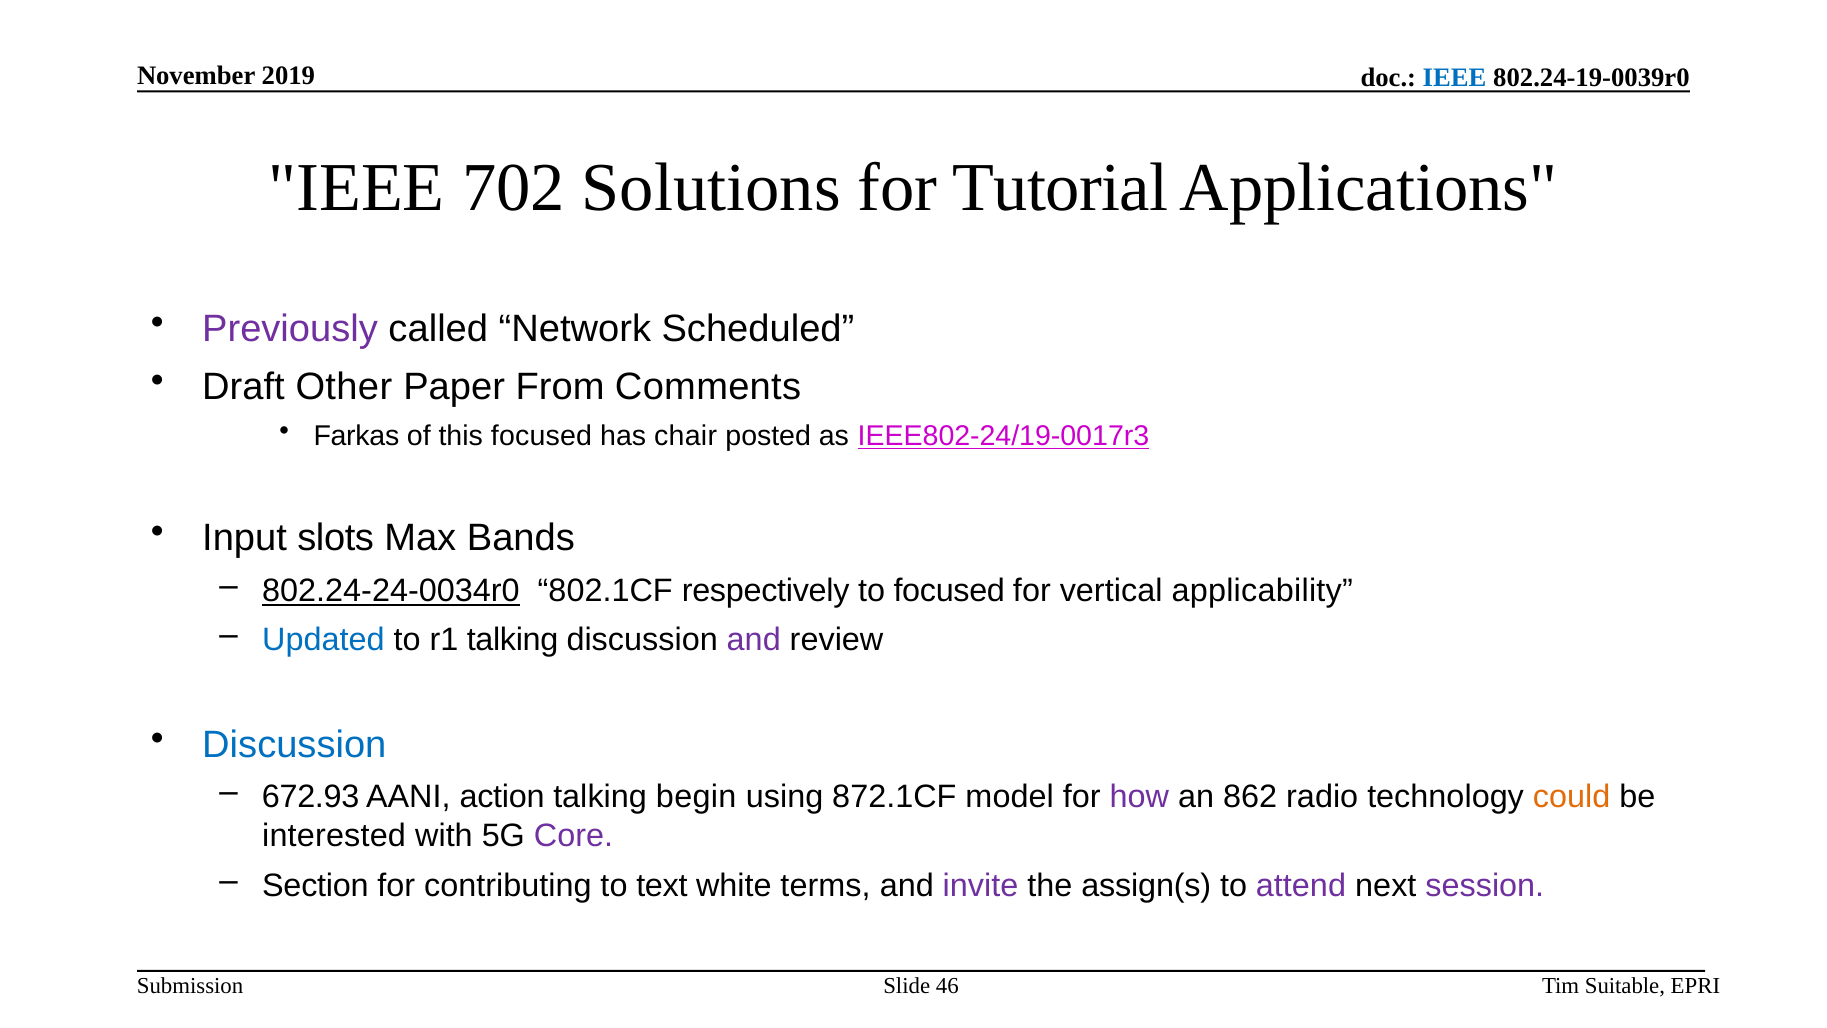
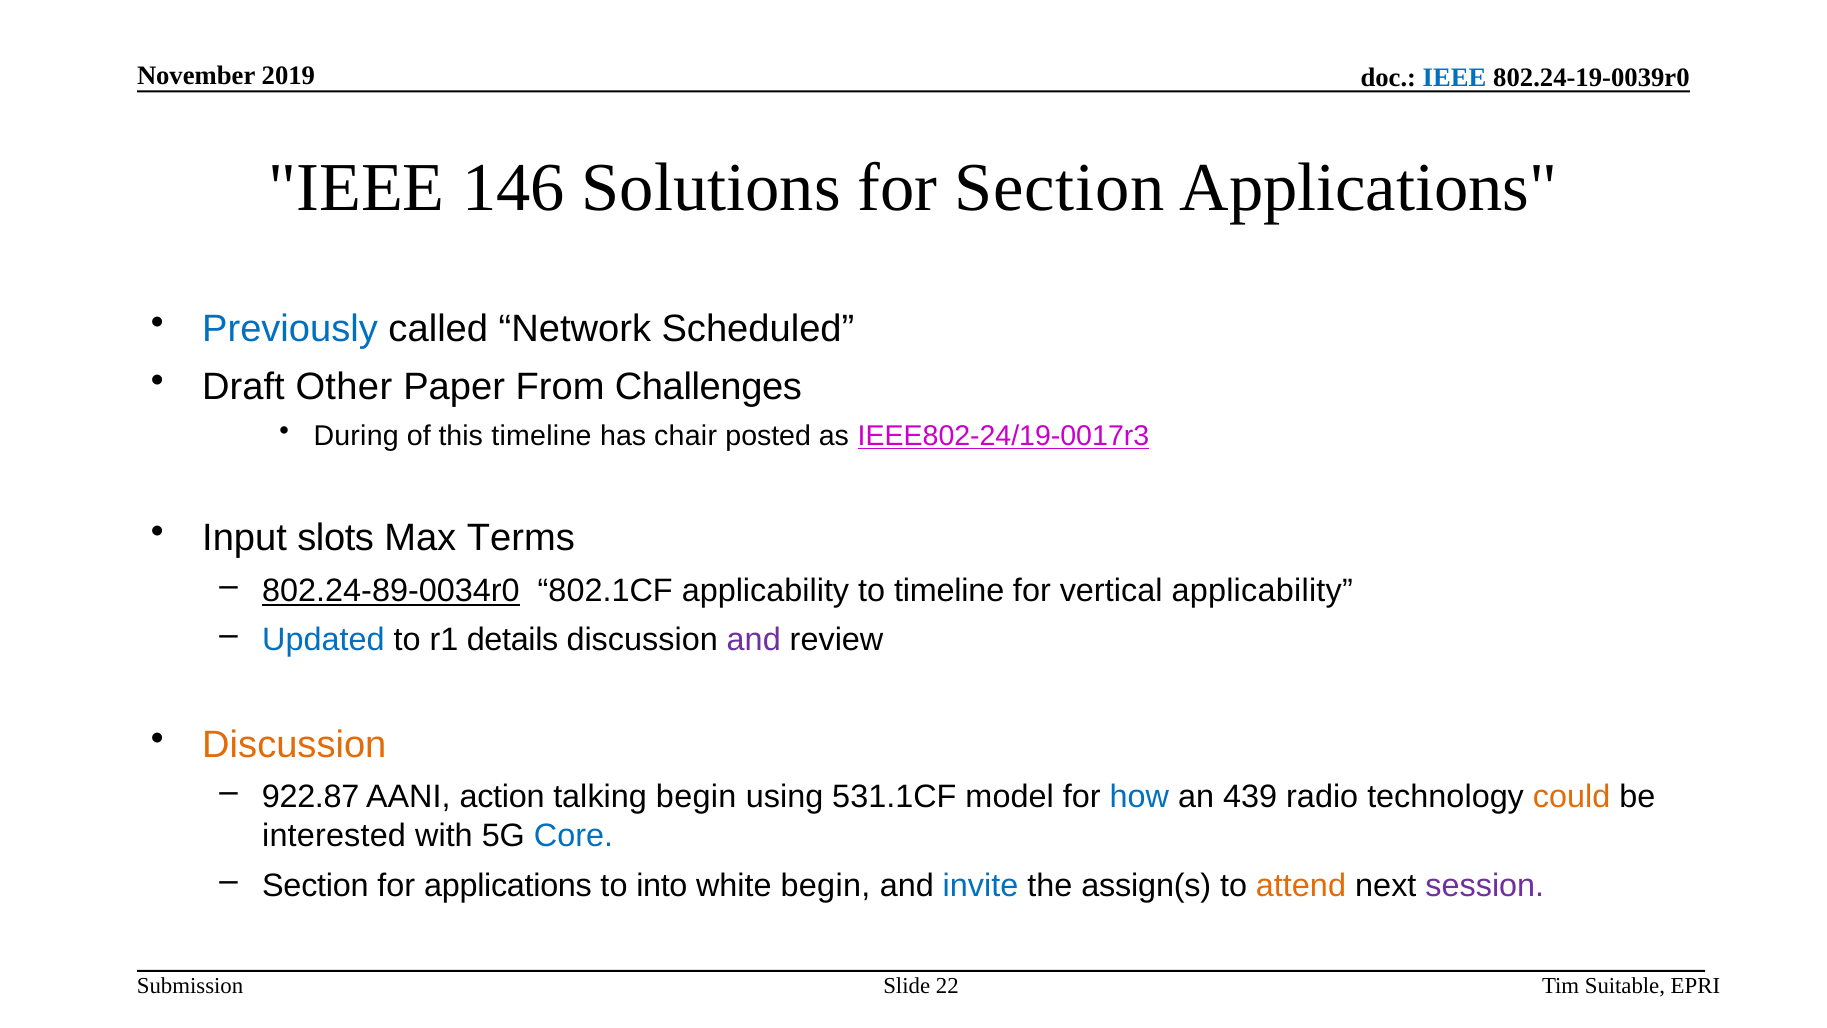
702: 702 -> 146
for Tutorial: Tutorial -> Section
Previously colour: purple -> blue
Comments: Comments -> Challenges
Farkas: Farkas -> During
this focused: focused -> timeline
Bands: Bands -> Terms
802.24-24-0034r0: 802.24-24-0034r0 -> 802.24-89-0034r0
802.1CF respectively: respectively -> applicability
to focused: focused -> timeline
r1 talking: talking -> details
Discussion at (294, 744) colour: blue -> orange
672.93: 672.93 -> 922.87
872.1CF: 872.1CF -> 531.1CF
how colour: purple -> blue
862: 862 -> 439
Core colour: purple -> blue
for contributing: contributing -> applications
text: text -> into
white terms: terms -> begin
invite colour: purple -> blue
attend colour: purple -> orange
46: 46 -> 22
